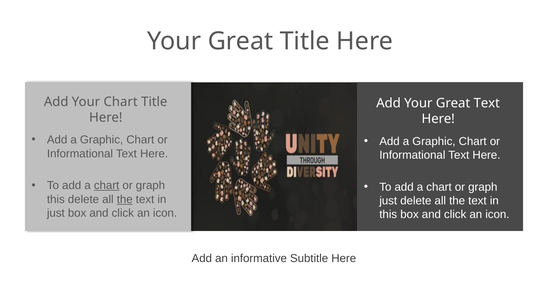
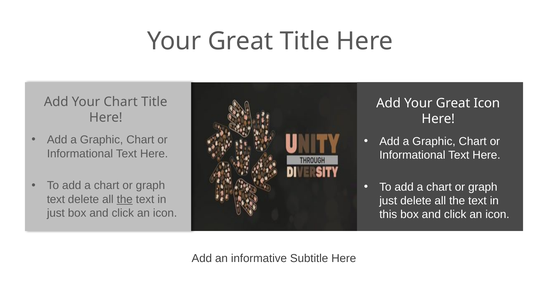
Great Text: Text -> Icon
chart at (107, 186) underline: present -> none
this at (56, 199): this -> text
